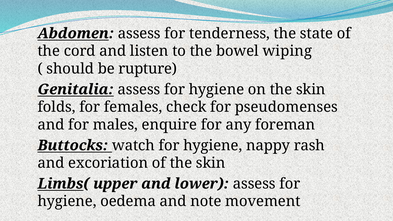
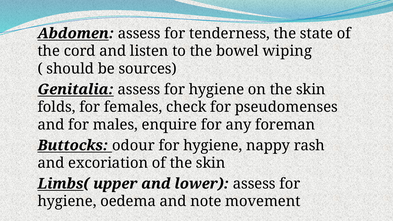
rupture: rupture -> sources
watch: watch -> odour
